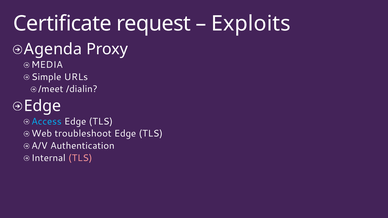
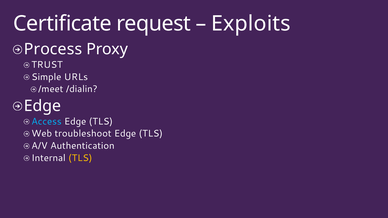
Agenda: Agenda -> Process
MEDIA: MEDIA -> TRUST
TLS at (80, 158) colour: pink -> yellow
